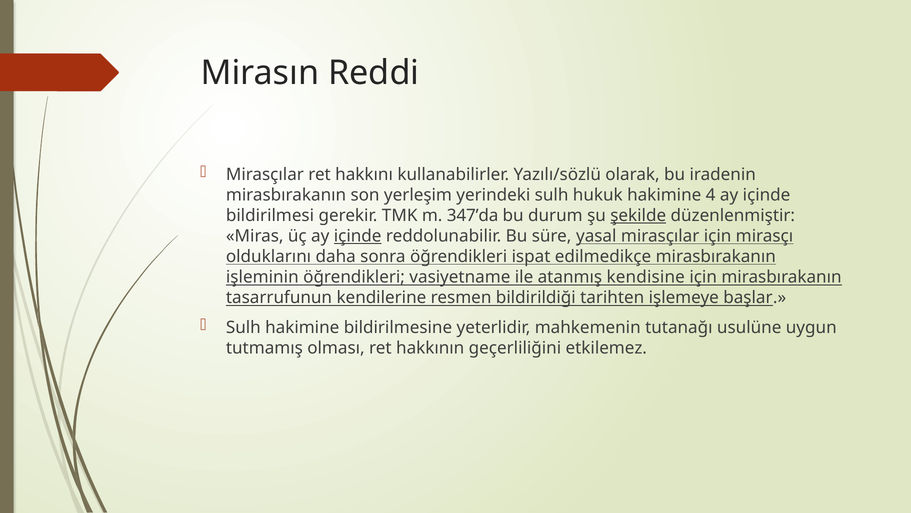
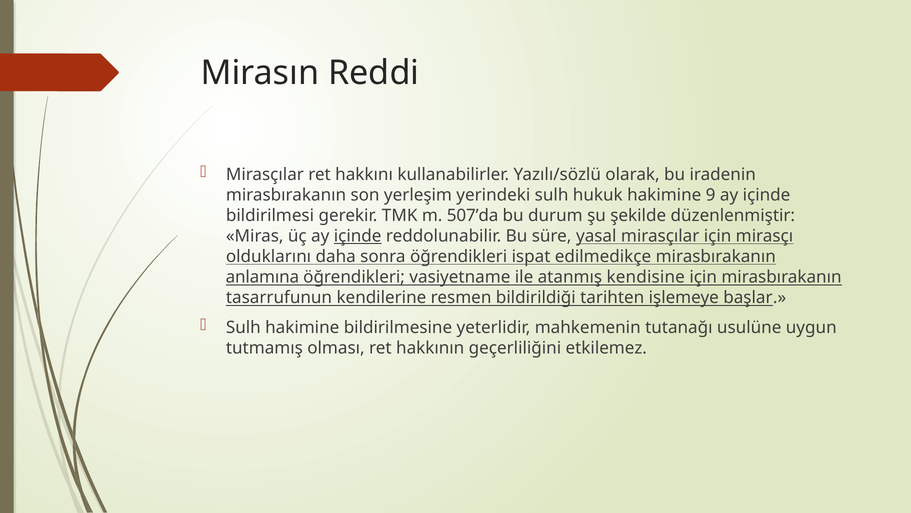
4: 4 -> 9
347’da: 347’da -> 507’da
şekilde underline: present -> none
işleminin: işleminin -> anlamına
